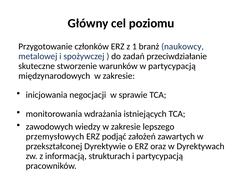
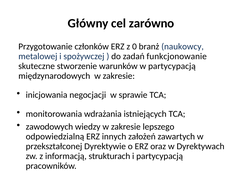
poziomu: poziomu -> zarówno
1: 1 -> 0
przeciwdziałanie: przeciwdziałanie -> funkcjonowanie
przemysłowych: przemysłowych -> odpowiedzialną
podjąć: podjąć -> innych
